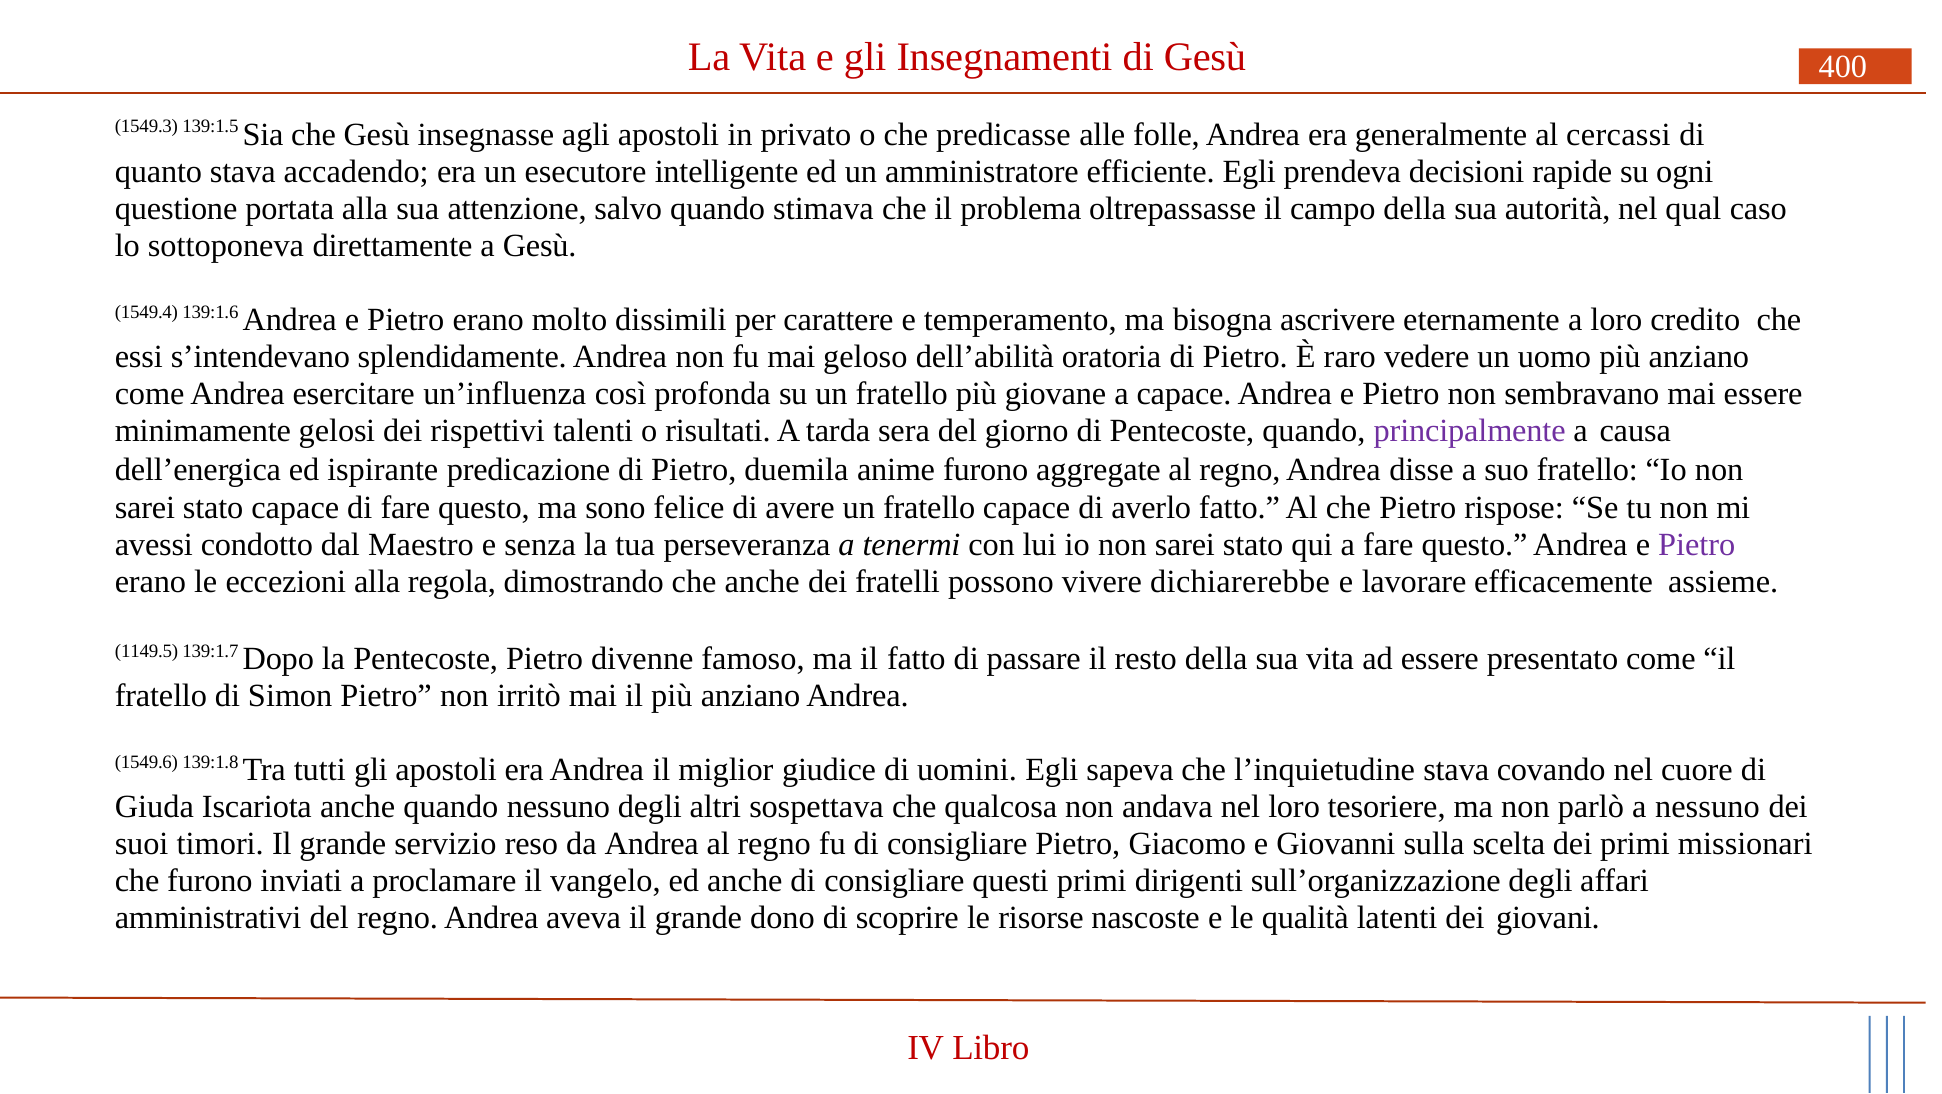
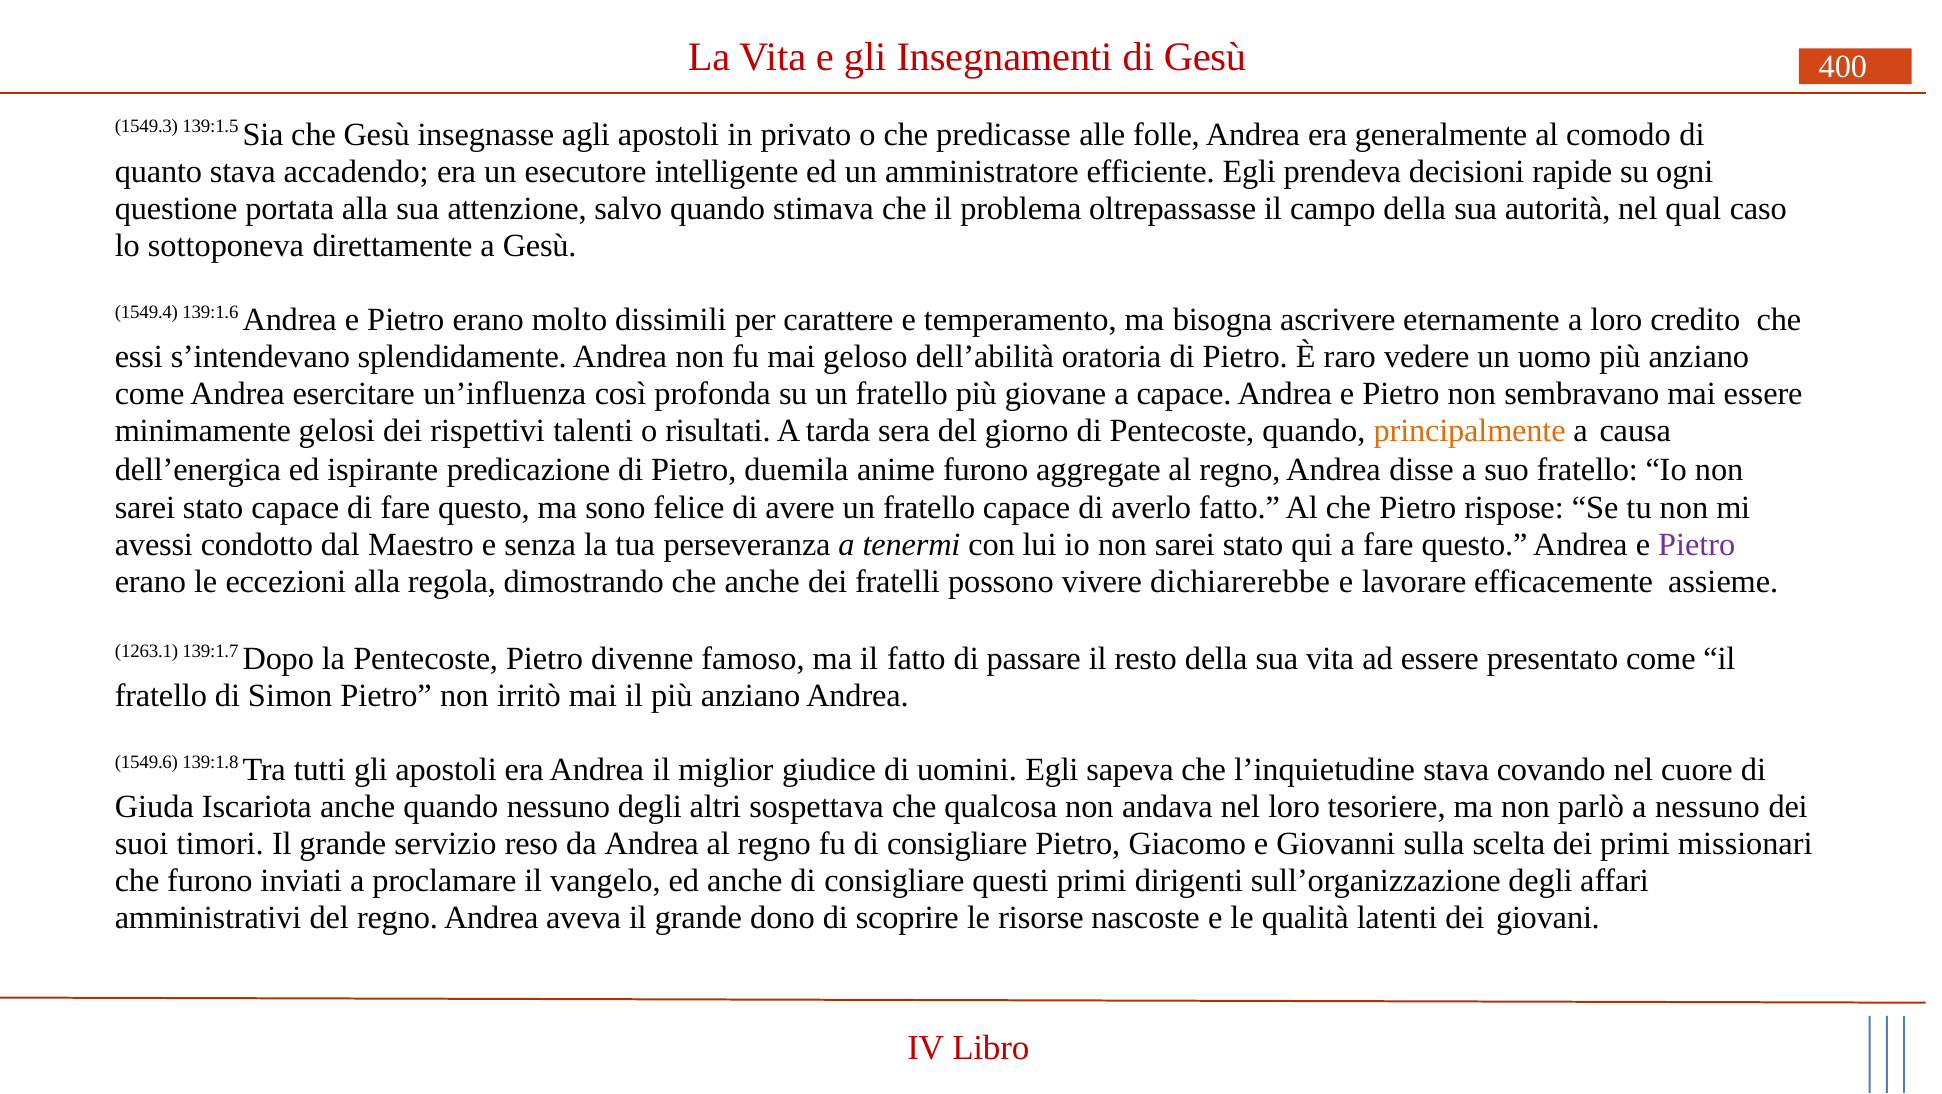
cercassi: cercassi -> comodo
principalmente colour: purple -> orange
1149.5: 1149.5 -> 1263.1
